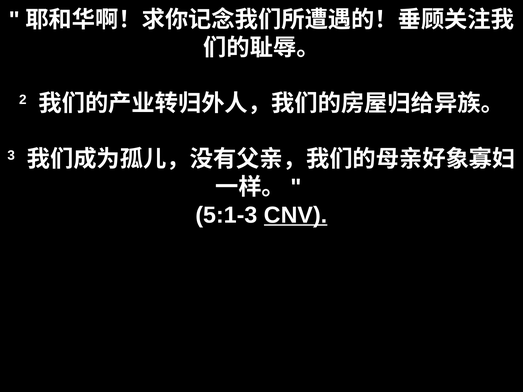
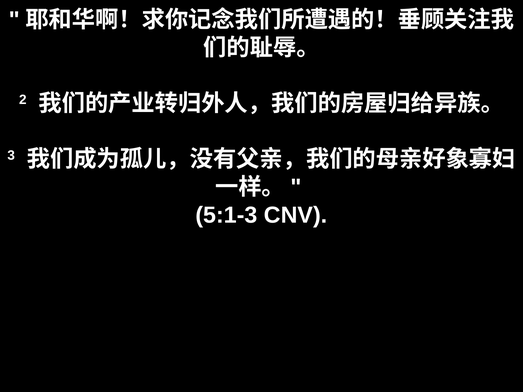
CNV underline: present -> none
